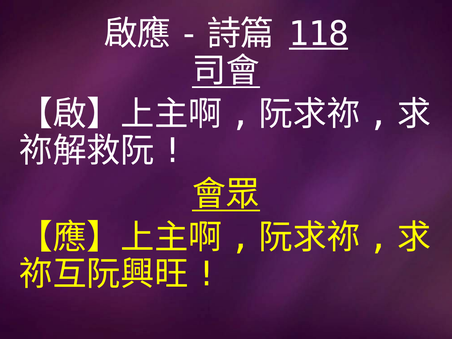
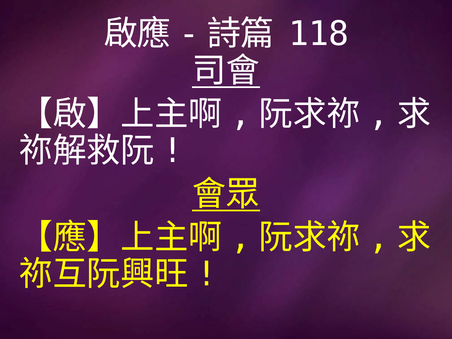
118 underline: present -> none
